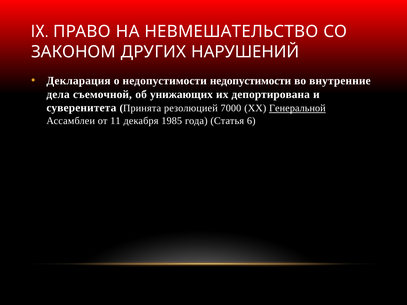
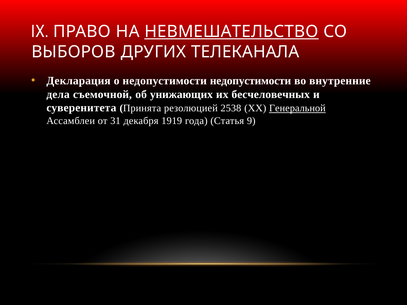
НЕВМЕШАТЕЛЬСТВО underline: none -> present
ЗАКОНОМ: ЗАКОНОМ -> ВЫБОРОВ
НАРУШЕНИЙ: НАРУШЕНИЙ -> ТЕЛЕКАНАЛА
депортирована: депортирована -> бесчеловечных
7000: 7000 -> 2538
11: 11 -> 31
1985: 1985 -> 1919
6: 6 -> 9
